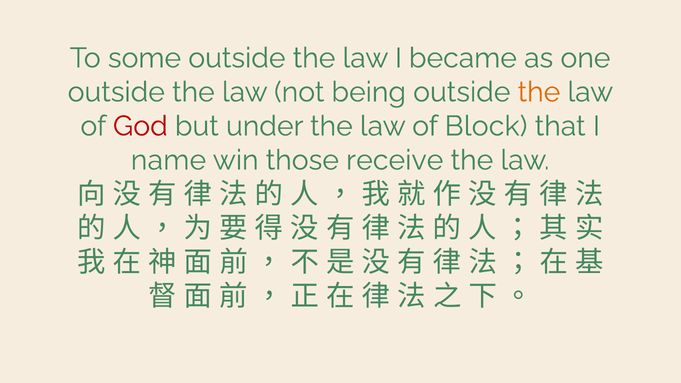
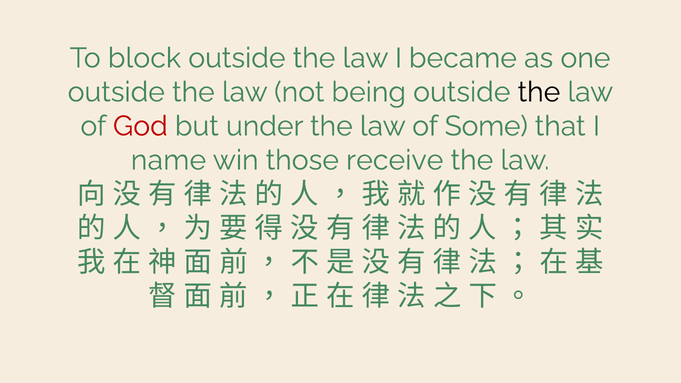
some: some -> block
the at (539, 92) colour: orange -> black
Block: Block -> Some
